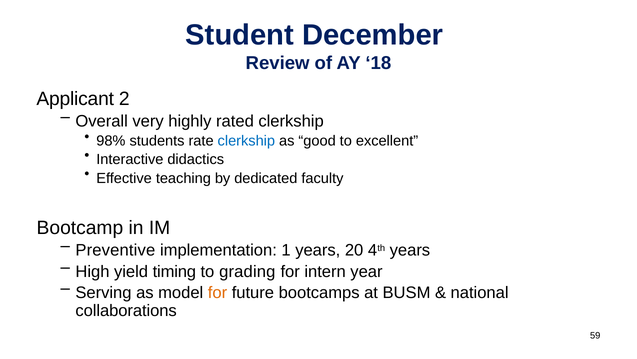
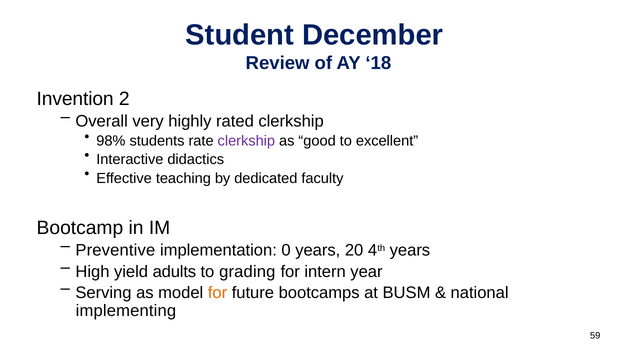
Applicant: Applicant -> Invention
clerkship at (246, 141) colour: blue -> purple
1: 1 -> 0
timing: timing -> adults
collaborations: collaborations -> implementing
